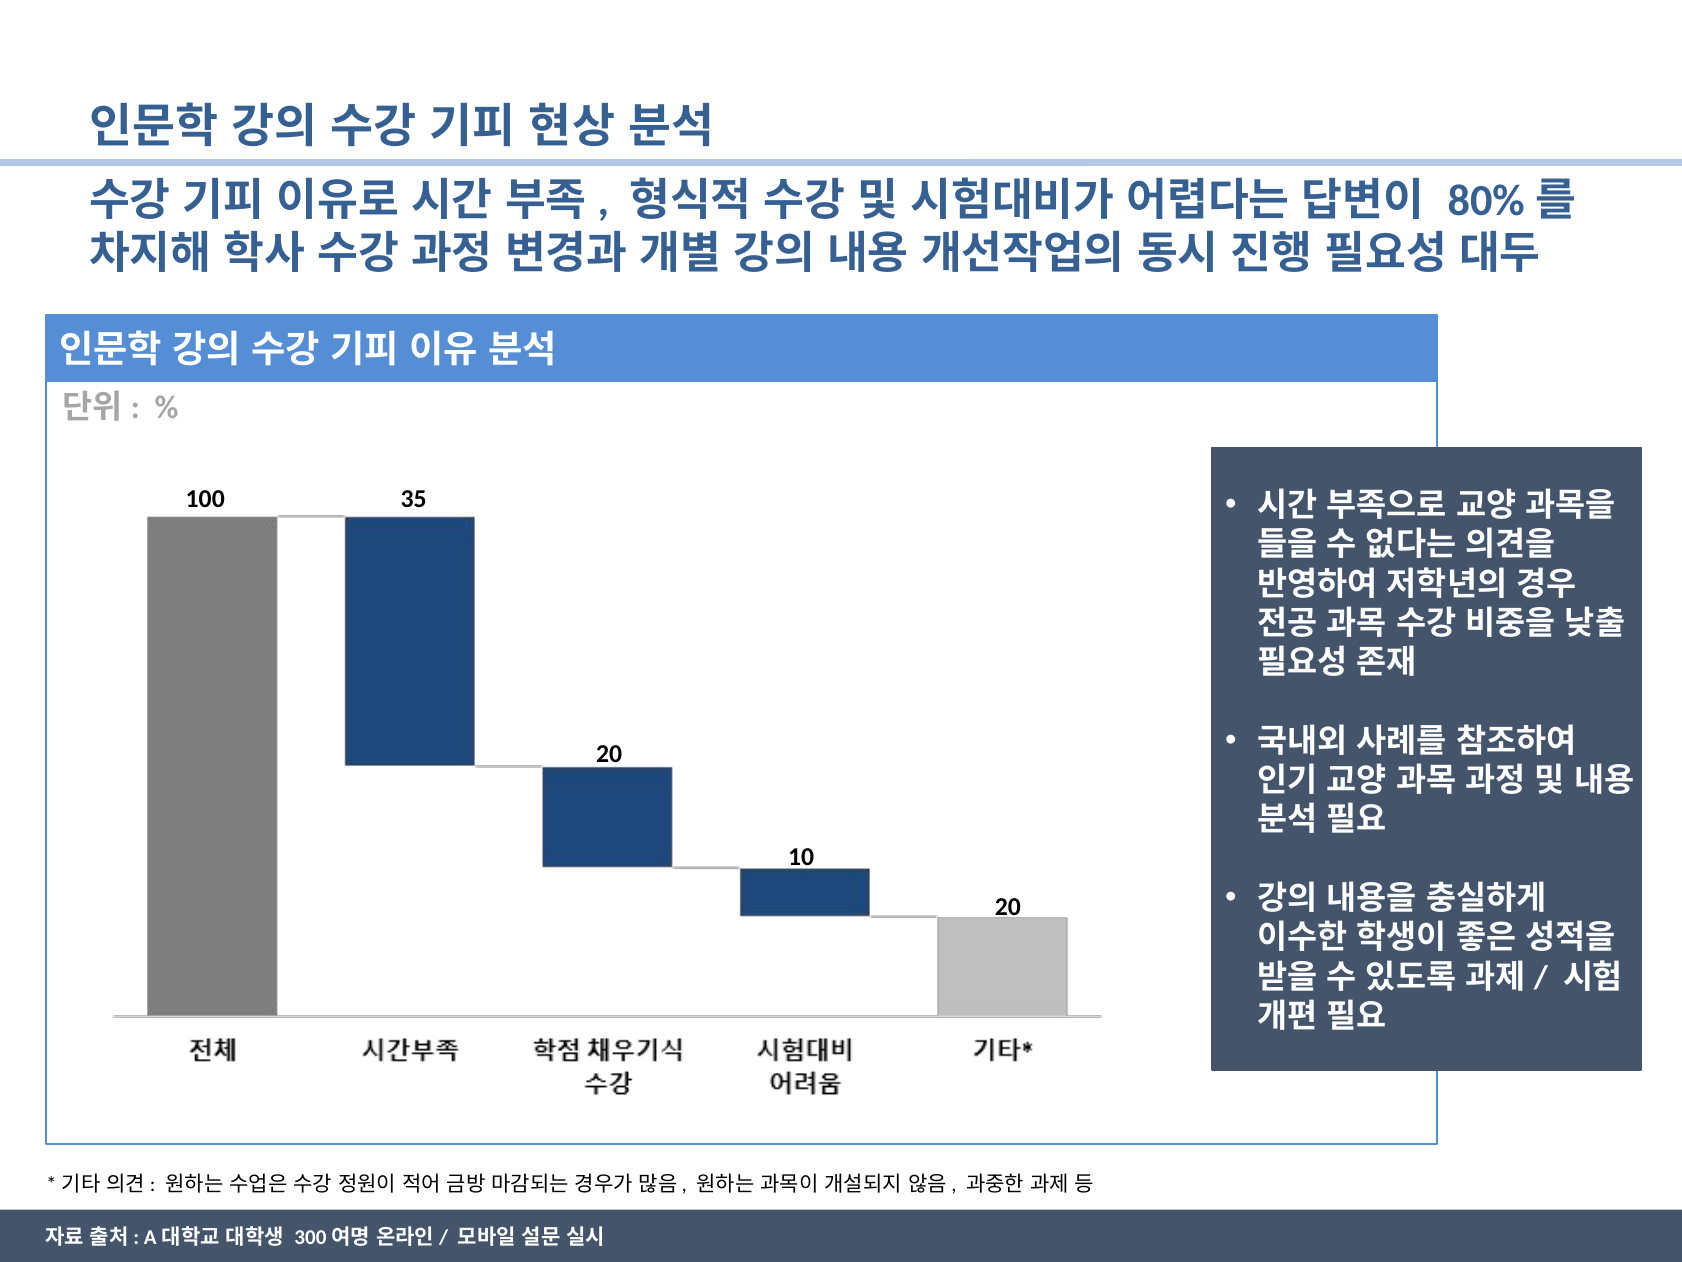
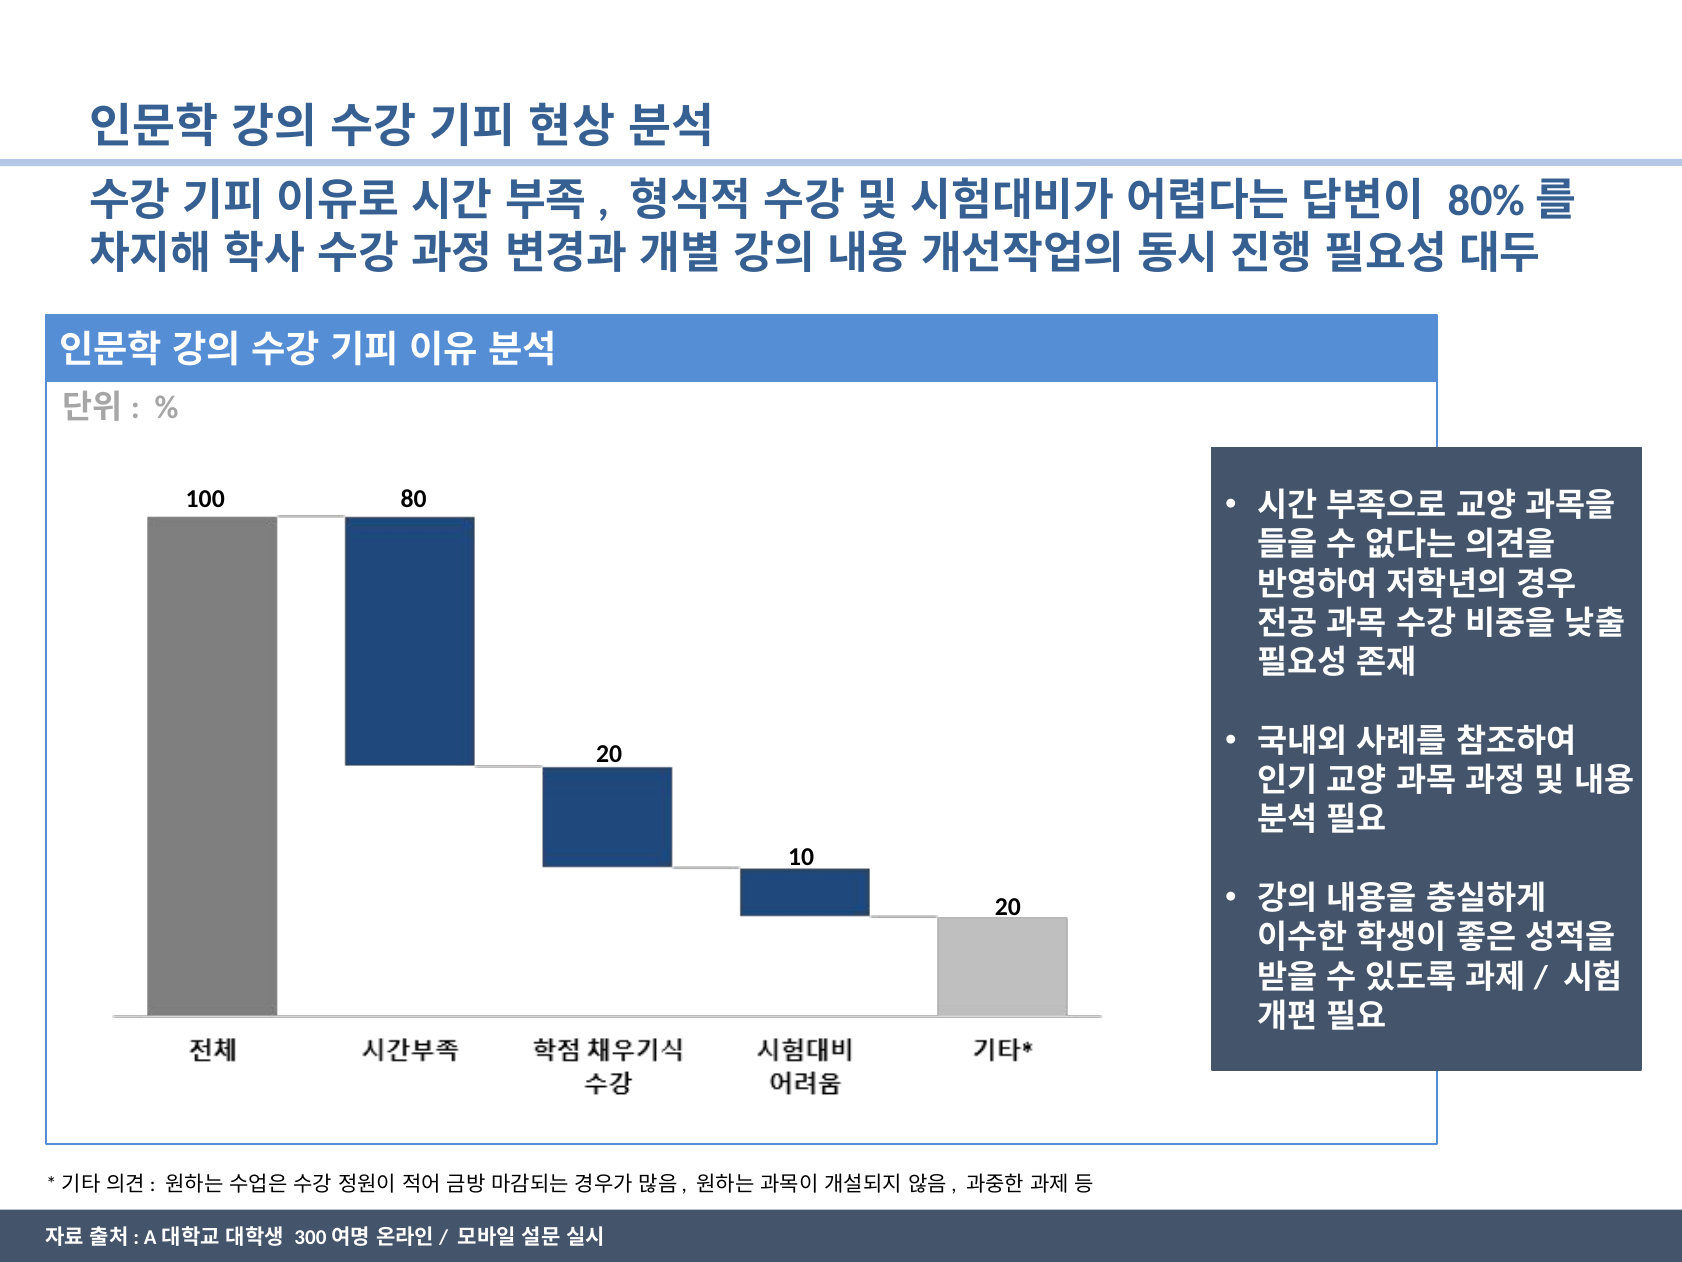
35: 35 -> 80
